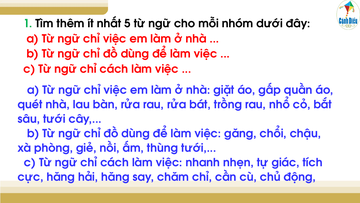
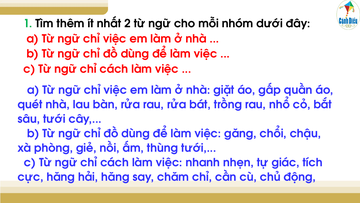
5: 5 -> 2
